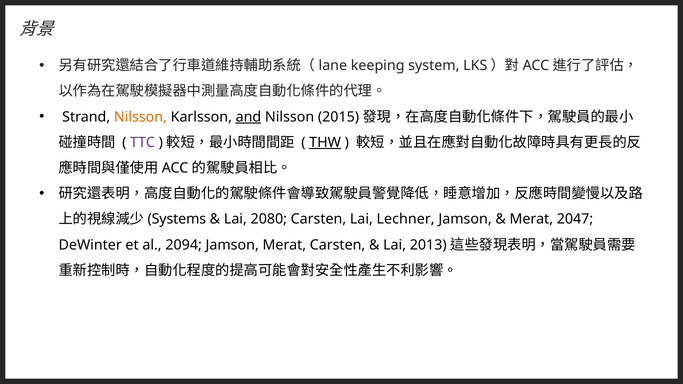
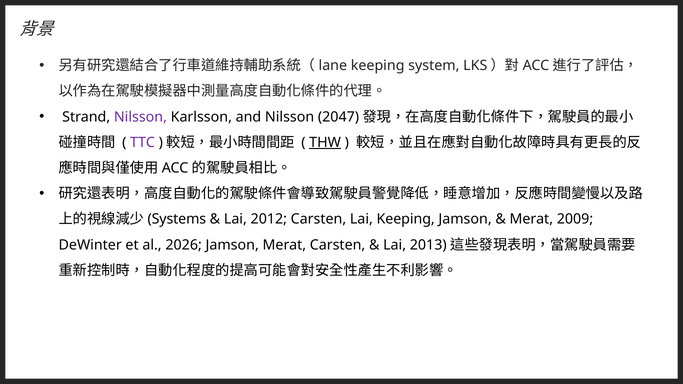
Nilsson at (140, 117) colour: orange -> purple
and underline: present -> none
2015: 2015 -> 2047
2080: 2080 -> 2012
Lai Lechner: Lechner -> Keeping
2047: 2047 -> 2009
2094: 2094 -> 2026
